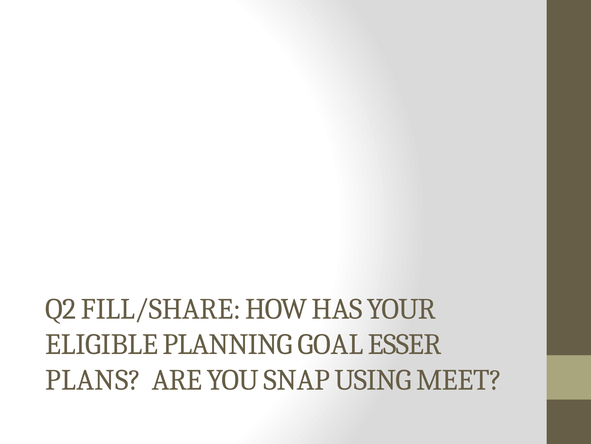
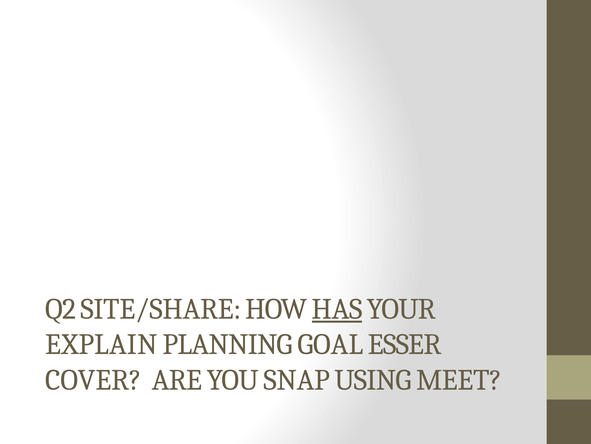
FILL/SHARE: FILL/SHARE -> SITE/SHARE
HAS underline: none -> present
ELIGIBLE: ELIGIBLE -> EXPLAIN
PLANS: PLANS -> COVER
